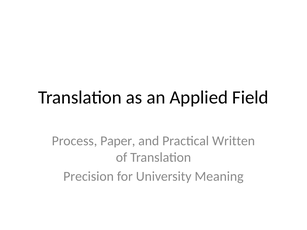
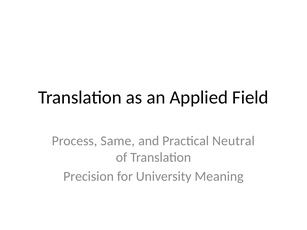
Paper: Paper -> Same
Written: Written -> Neutral
